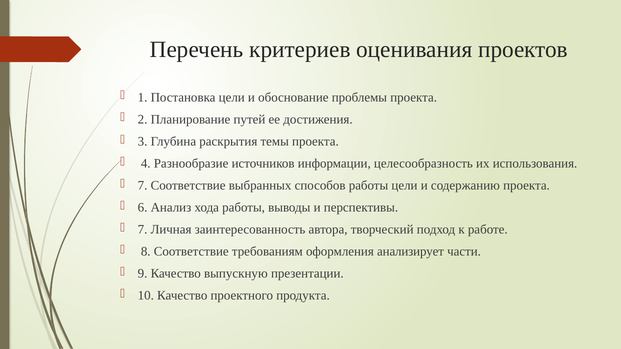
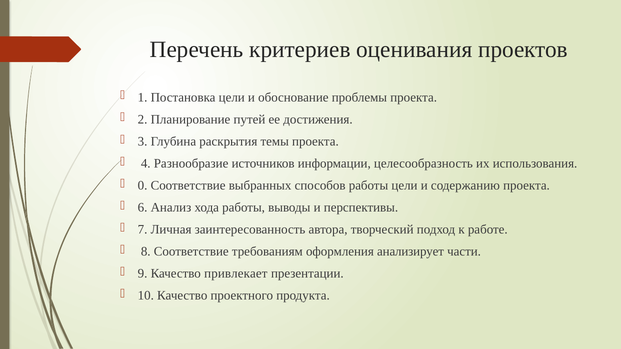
7 at (143, 185): 7 -> 0
выпускную: выпускную -> привлекает
